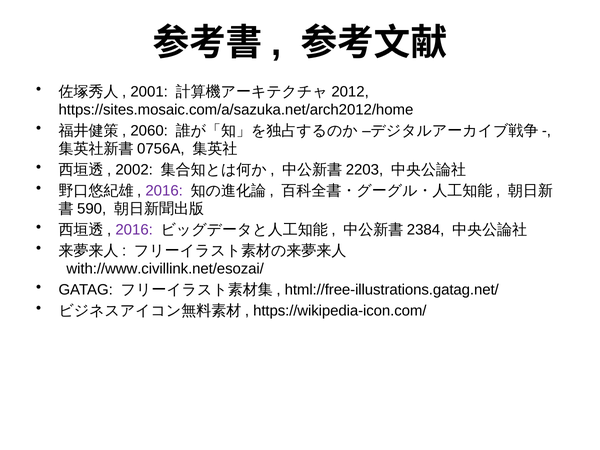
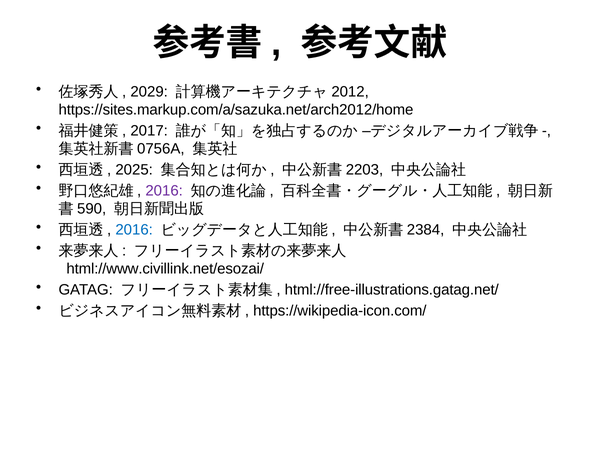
2001: 2001 -> 2029
https://sites.mosaic.com/a/sazuka.net/arch2012/home: https://sites.mosaic.com/a/sazuka.net/arch2012/home -> https://sites.markup.com/a/sazuka.net/arch2012/home
2060: 2060 -> 2017
2002: 2002 -> 2025
2016 at (134, 230) colour: purple -> blue
with://www.civillink.net/esozai/: with://www.civillink.net/esozai/ -> html://www.civillink.net/esozai/
